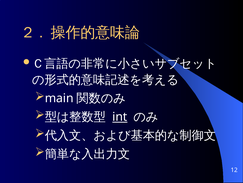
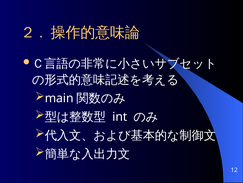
int underline: present -> none
